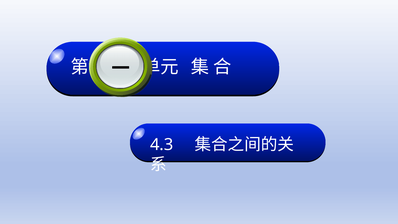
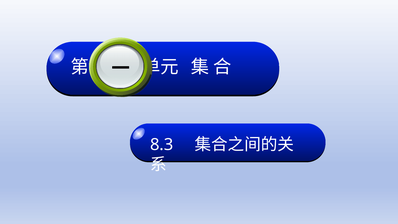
4.3: 4.3 -> 8.3
